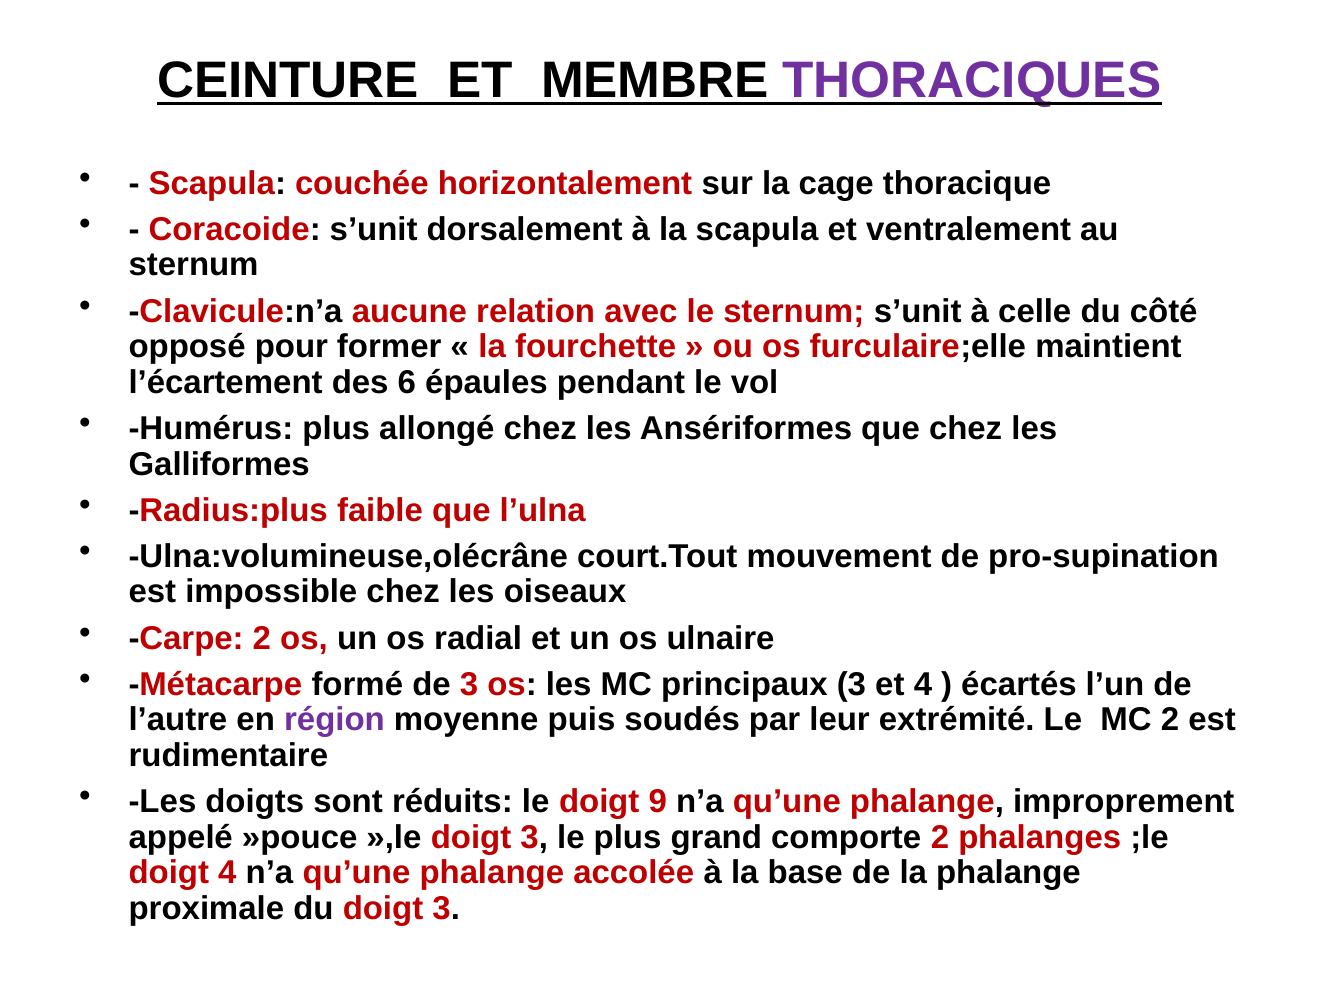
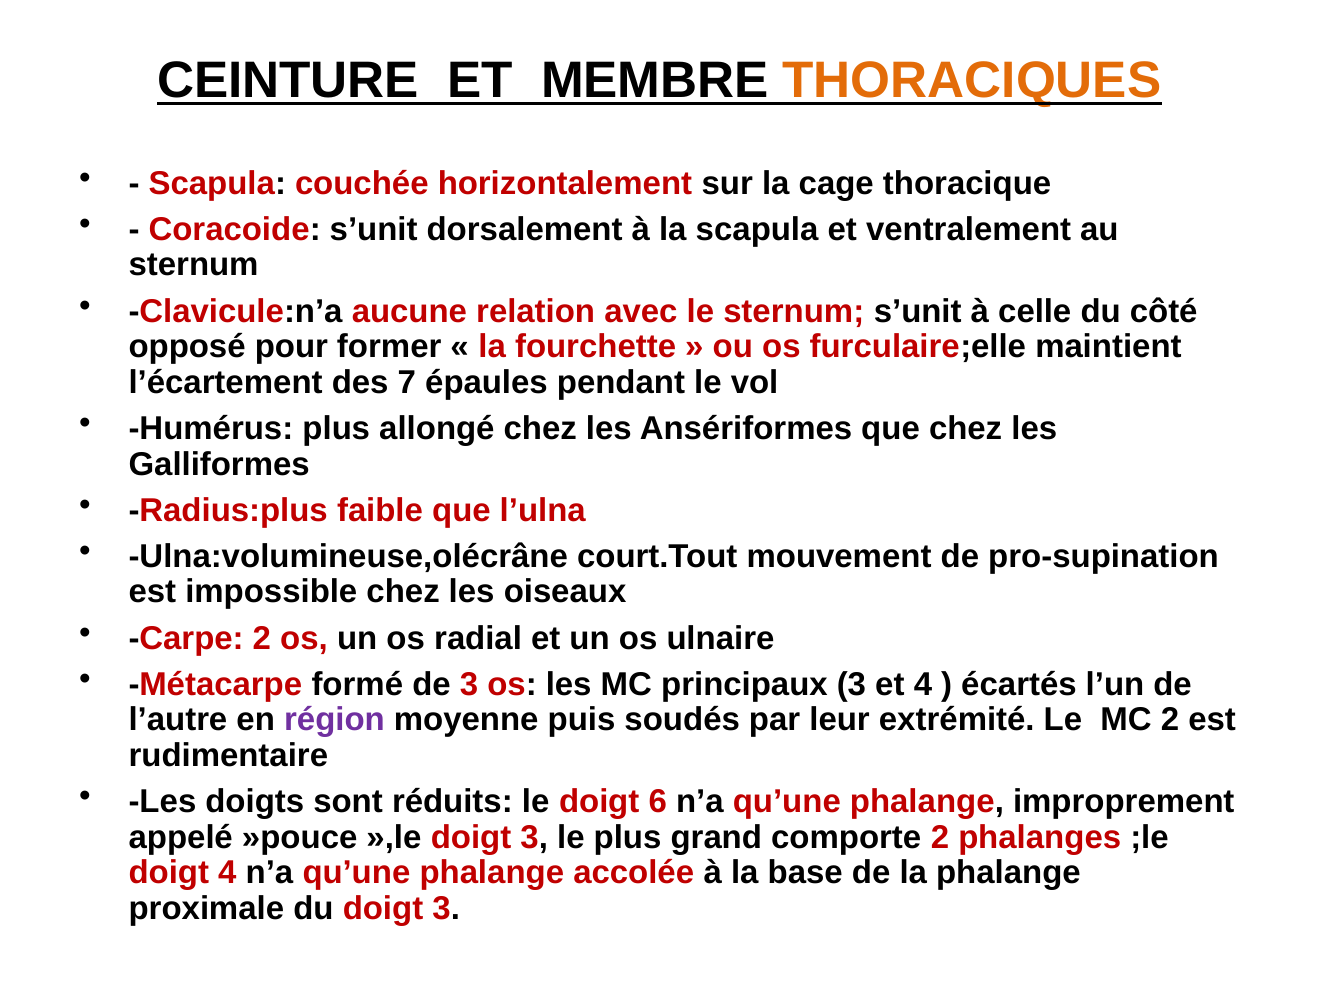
THORACIQUES colour: purple -> orange
6: 6 -> 7
9: 9 -> 6
